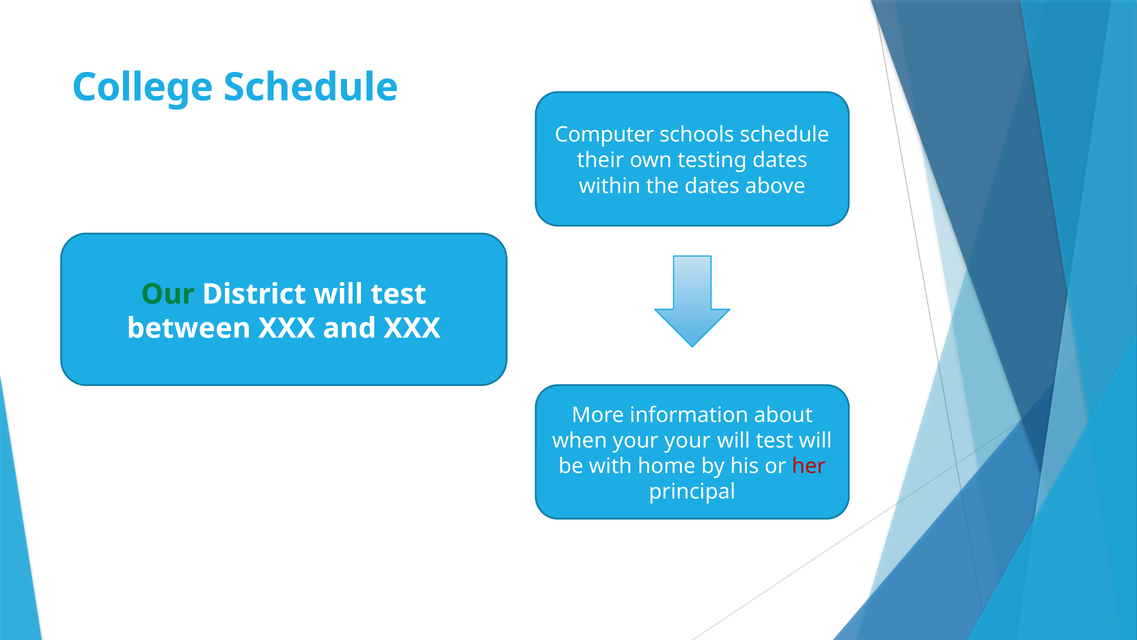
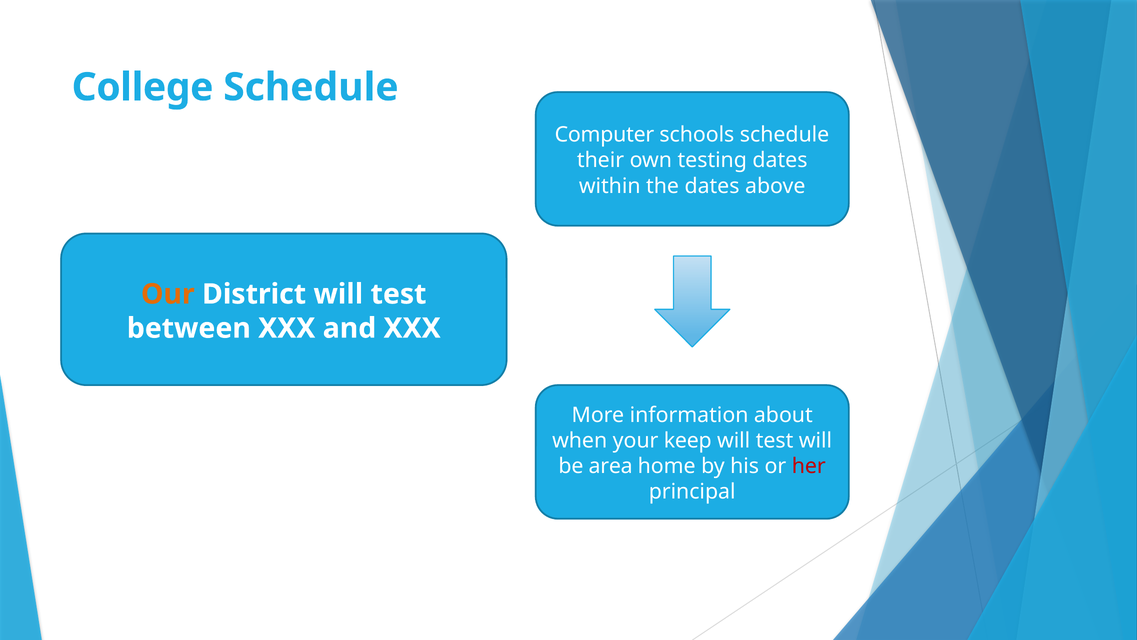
Our colour: green -> orange
your your: your -> keep
with: with -> area
